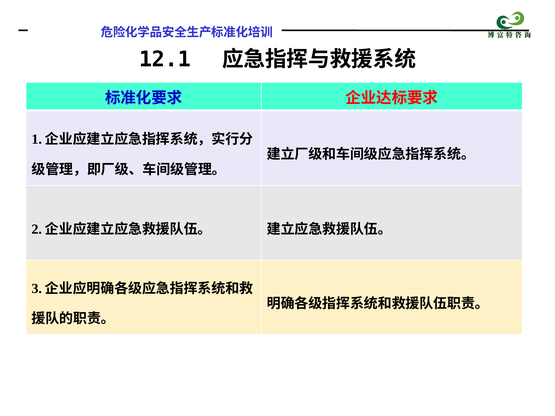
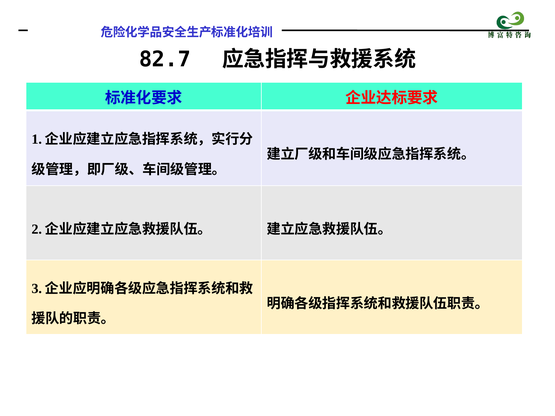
12.1: 12.1 -> 82.7
